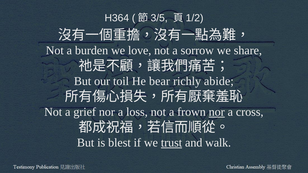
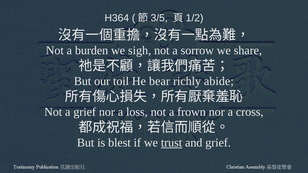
love: love -> sigh
nor at (217, 112) underline: present -> none
and walk: walk -> grief
